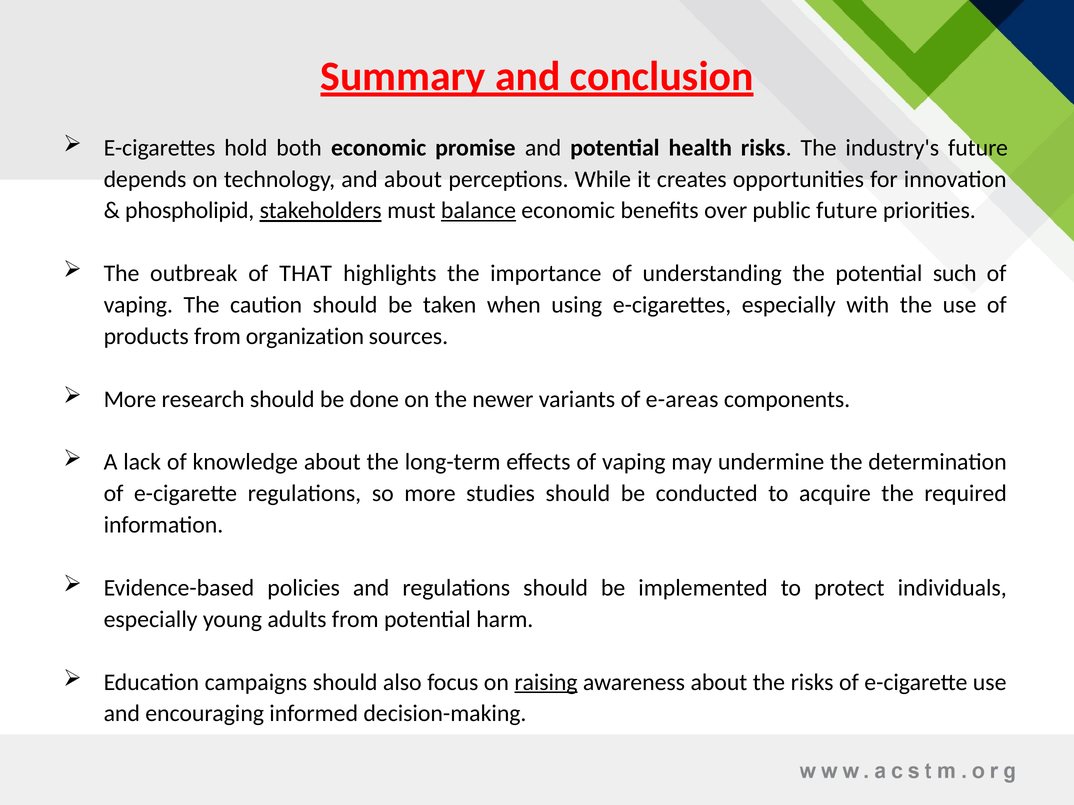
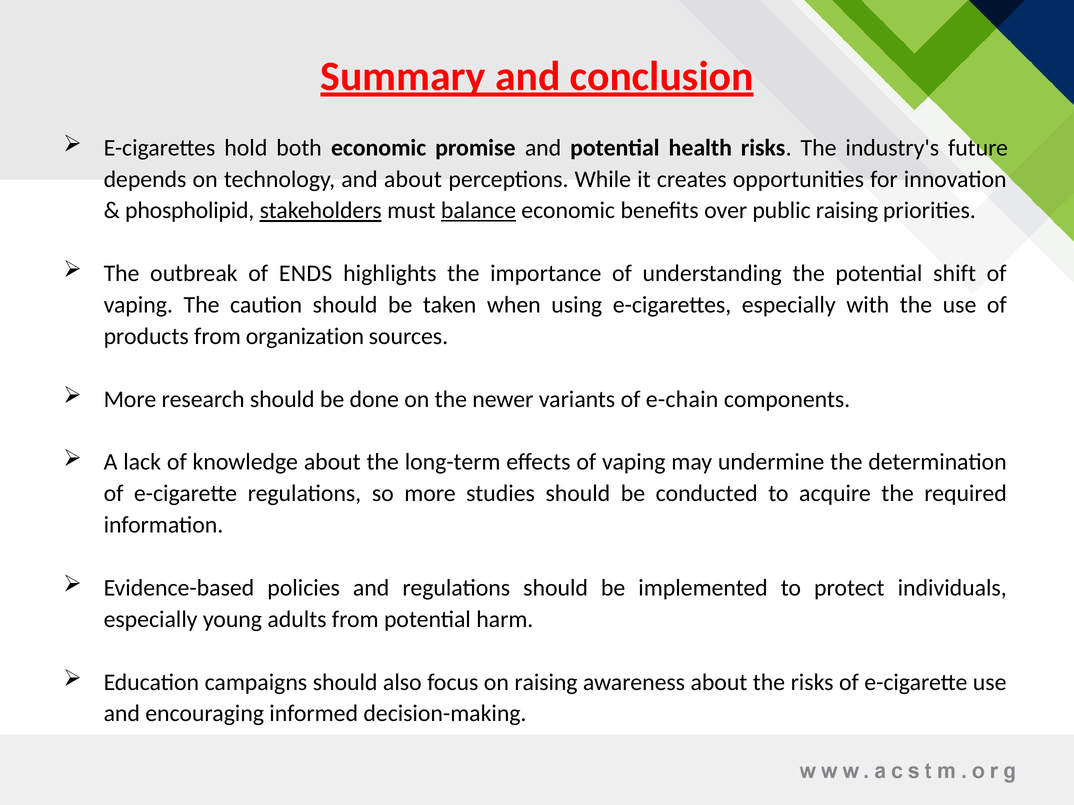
public future: future -> raising
THAT: THAT -> ENDS
such: such -> shift
e-areas: e-areas -> e-chain
raising at (546, 683) underline: present -> none
